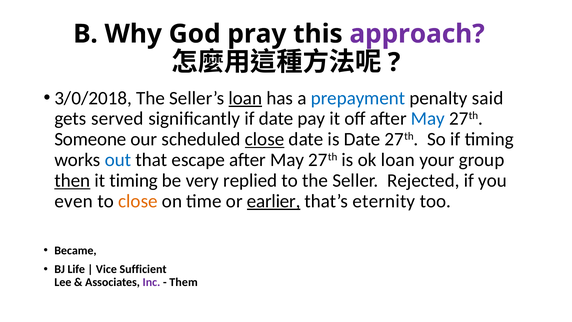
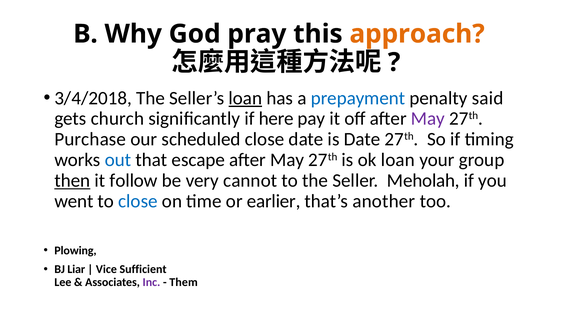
approach colour: purple -> orange
3/0/2018: 3/0/2018 -> 3/4/2018
served: served -> church
if date: date -> here
May at (428, 119) colour: blue -> purple
Someone: Someone -> Purchase
close at (265, 139) underline: present -> none
it timing: timing -> follow
replied: replied -> cannot
Rejected: Rejected -> Meholah
even: even -> went
close at (138, 201) colour: orange -> blue
earlier underline: present -> none
eternity: eternity -> another
Became: Became -> Plowing
Life: Life -> Liar
